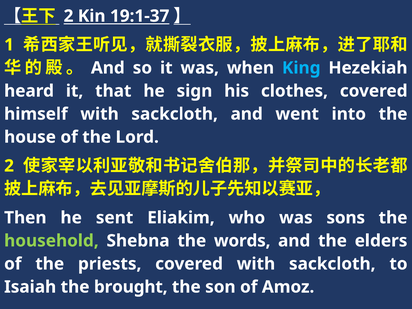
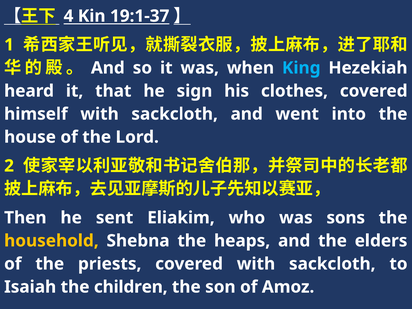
2 at (68, 16): 2 -> 4
household colour: light green -> yellow
words: words -> heaps
brought: brought -> children
